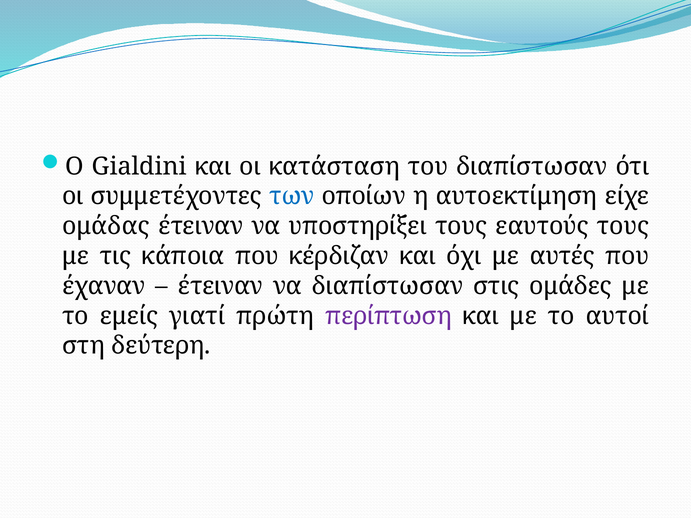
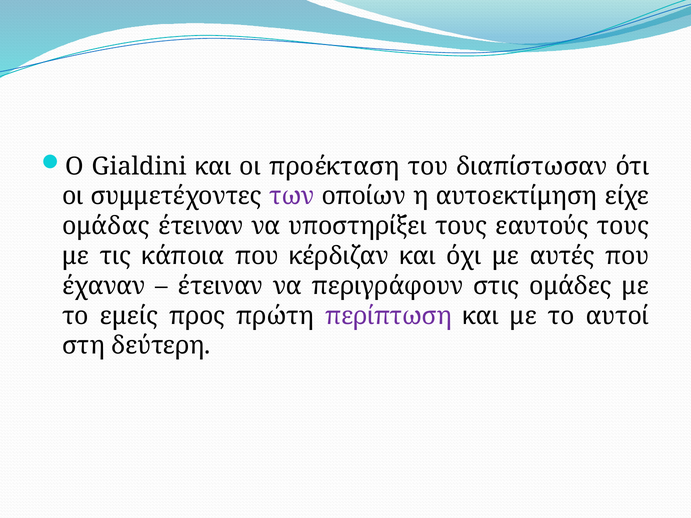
κατάσταση: κατάσταση -> προέκταση
των colour: blue -> purple
να διαπίστωσαν: διαπίστωσαν -> περιγράφουν
γιατί: γιατί -> προς
